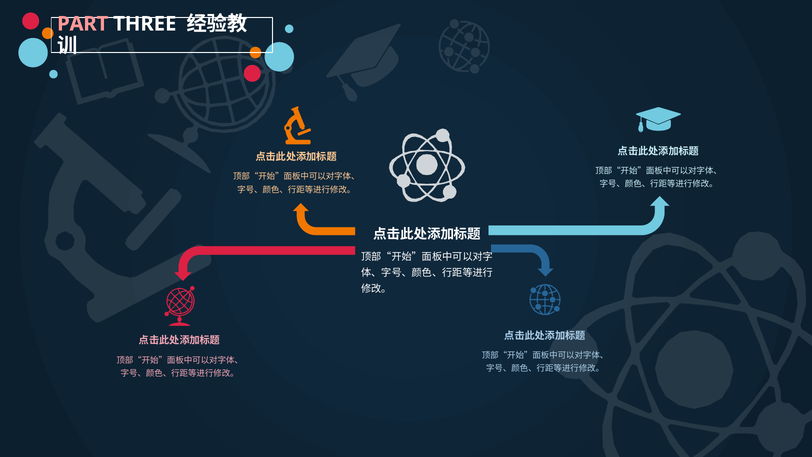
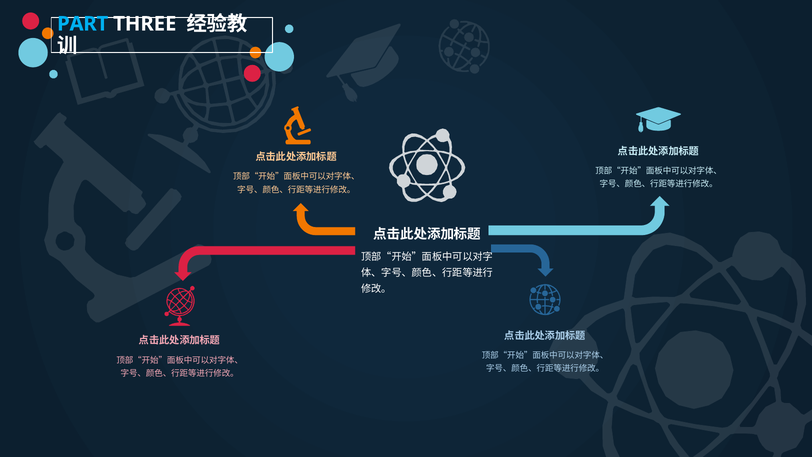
PART colour: pink -> light blue
